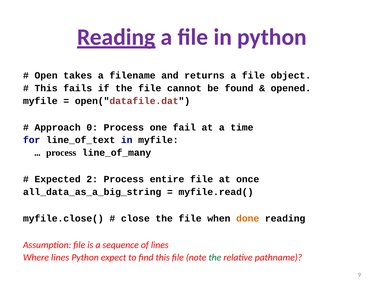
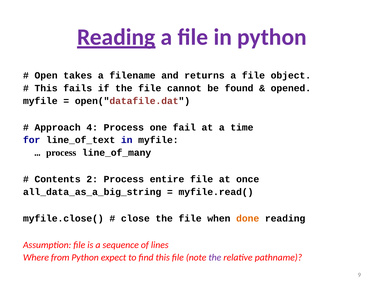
0: 0 -> 4
Expected: Expected -> Contents
Where lines: lines -> from
the at (215, 258) colour: green -> purple
